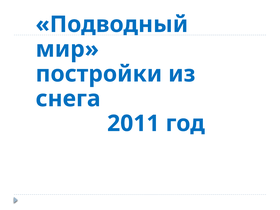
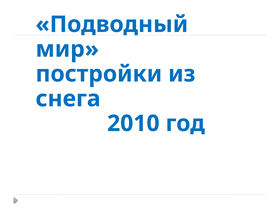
2011: 2011 -> 2010
